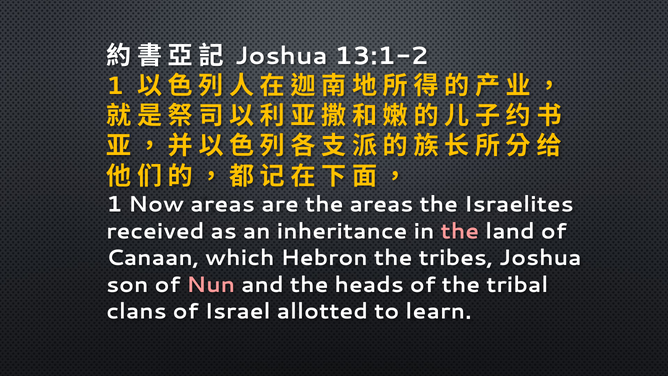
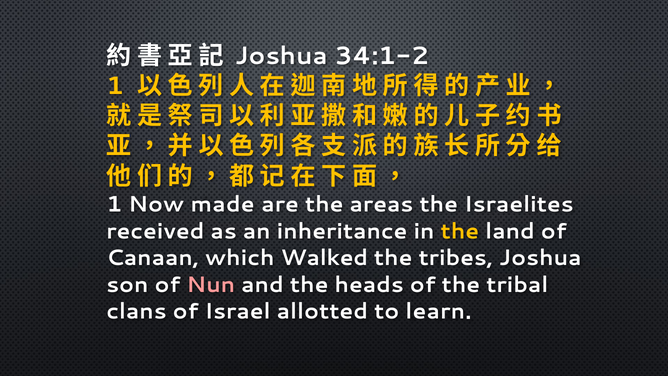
13:1-2: 13:1-2 -> 34:1-2
Now areas: areas -> made
the at (460, 231) colour: pink -> yellow
Hebron: Hebron -> Walked
